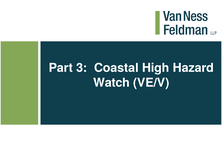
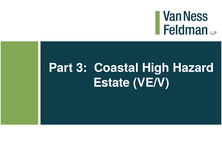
Watch: Watch -> Estate
